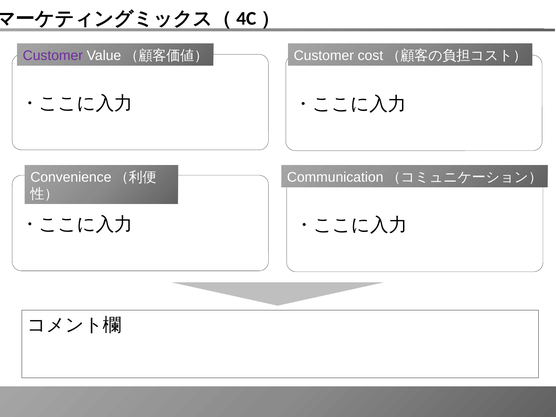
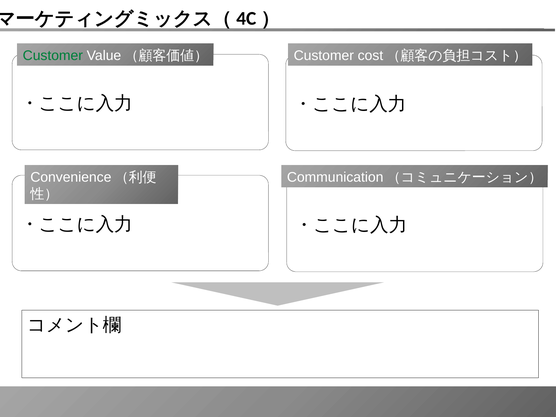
Customer at (53, 55) colour: purple -> green
